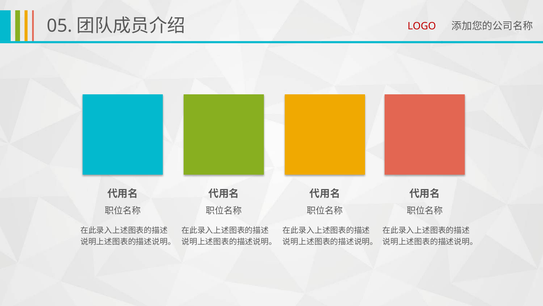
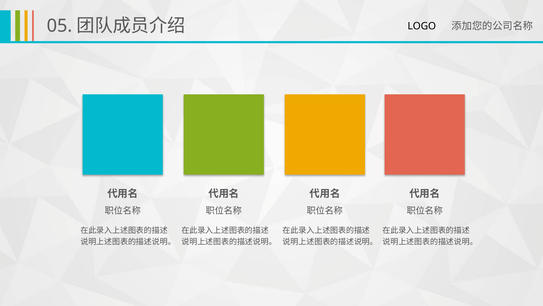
LOGO colour: red -> black
